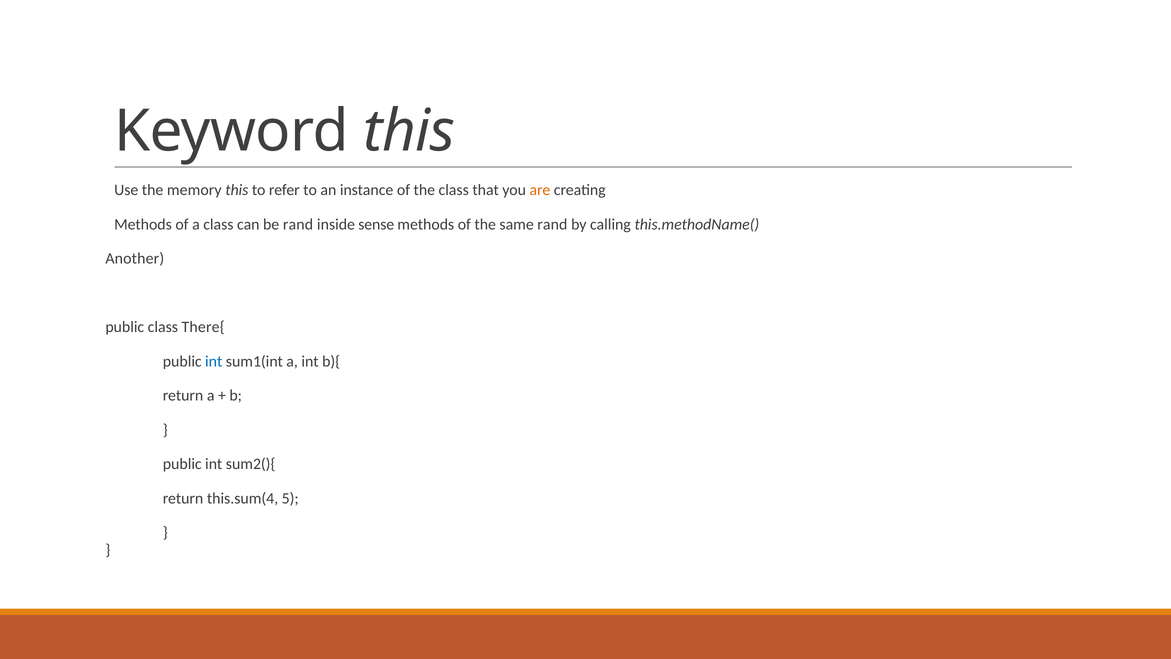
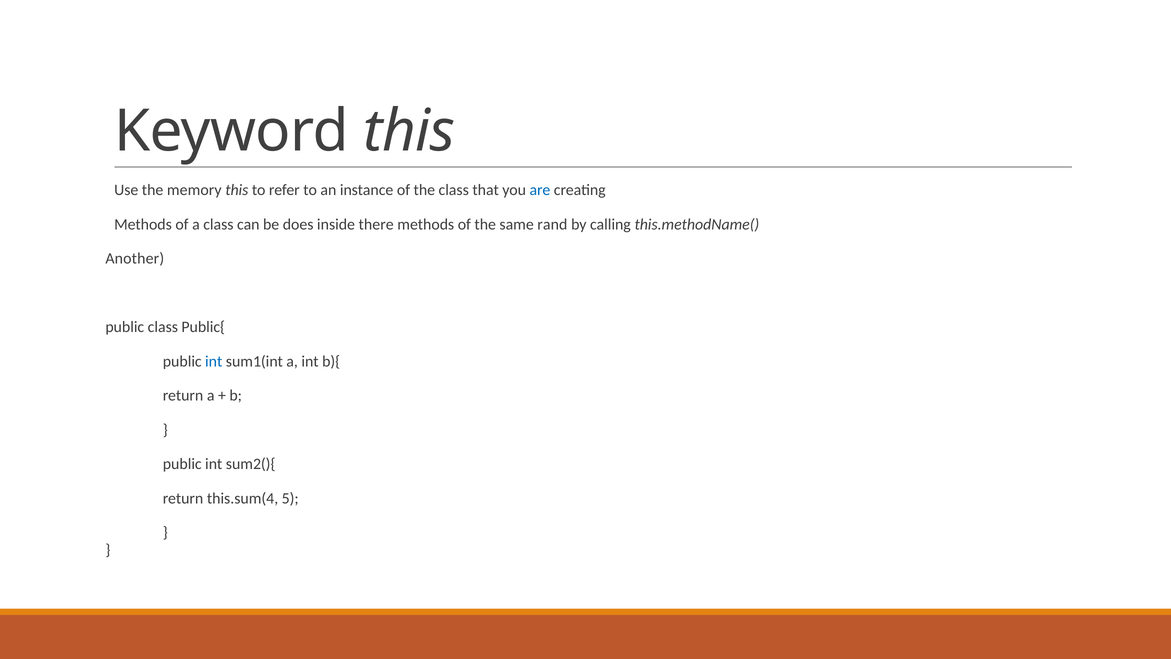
are colour: orange -> blue
be rand: rand -> does
sense: sense -> there
There{: There{ -> Public{
